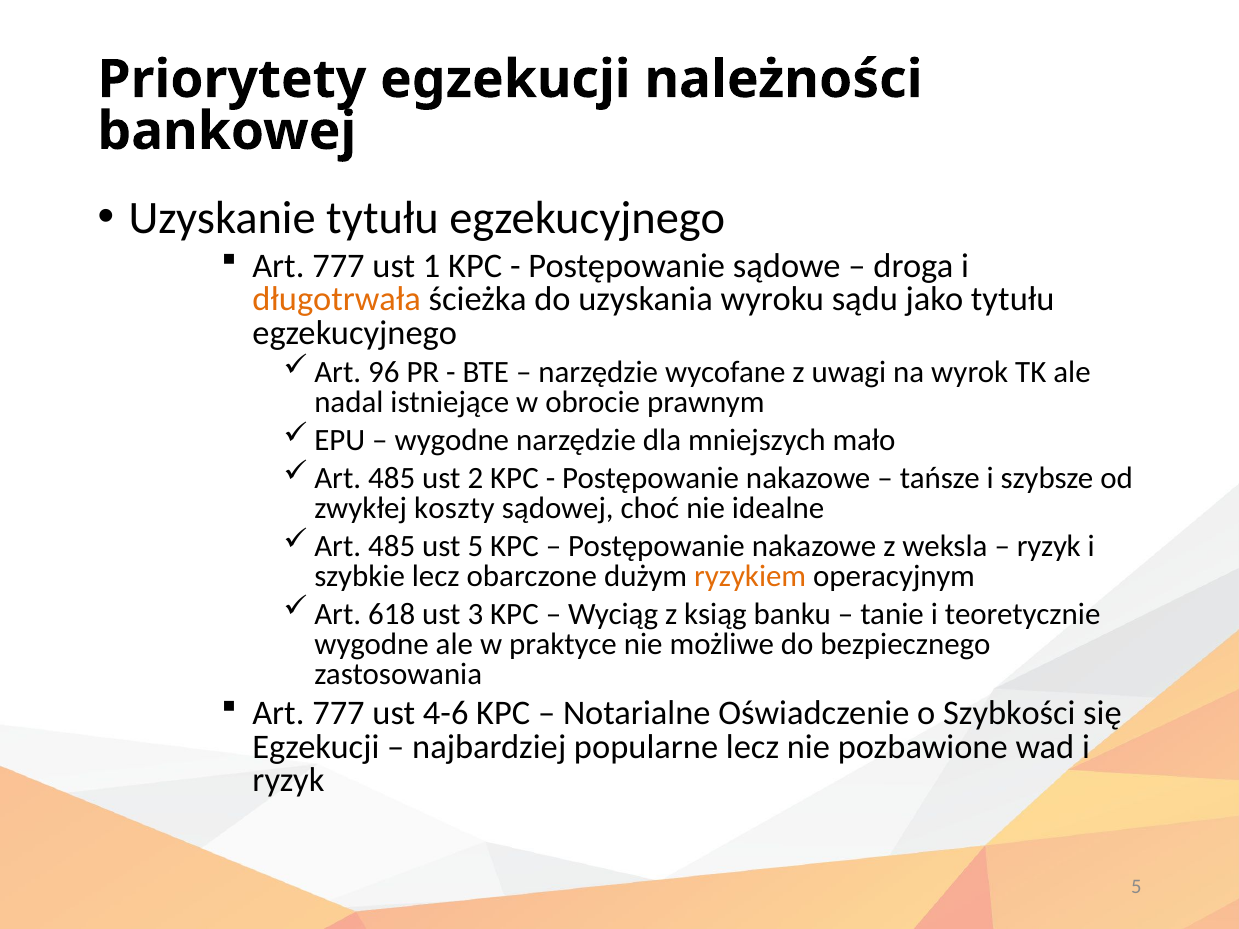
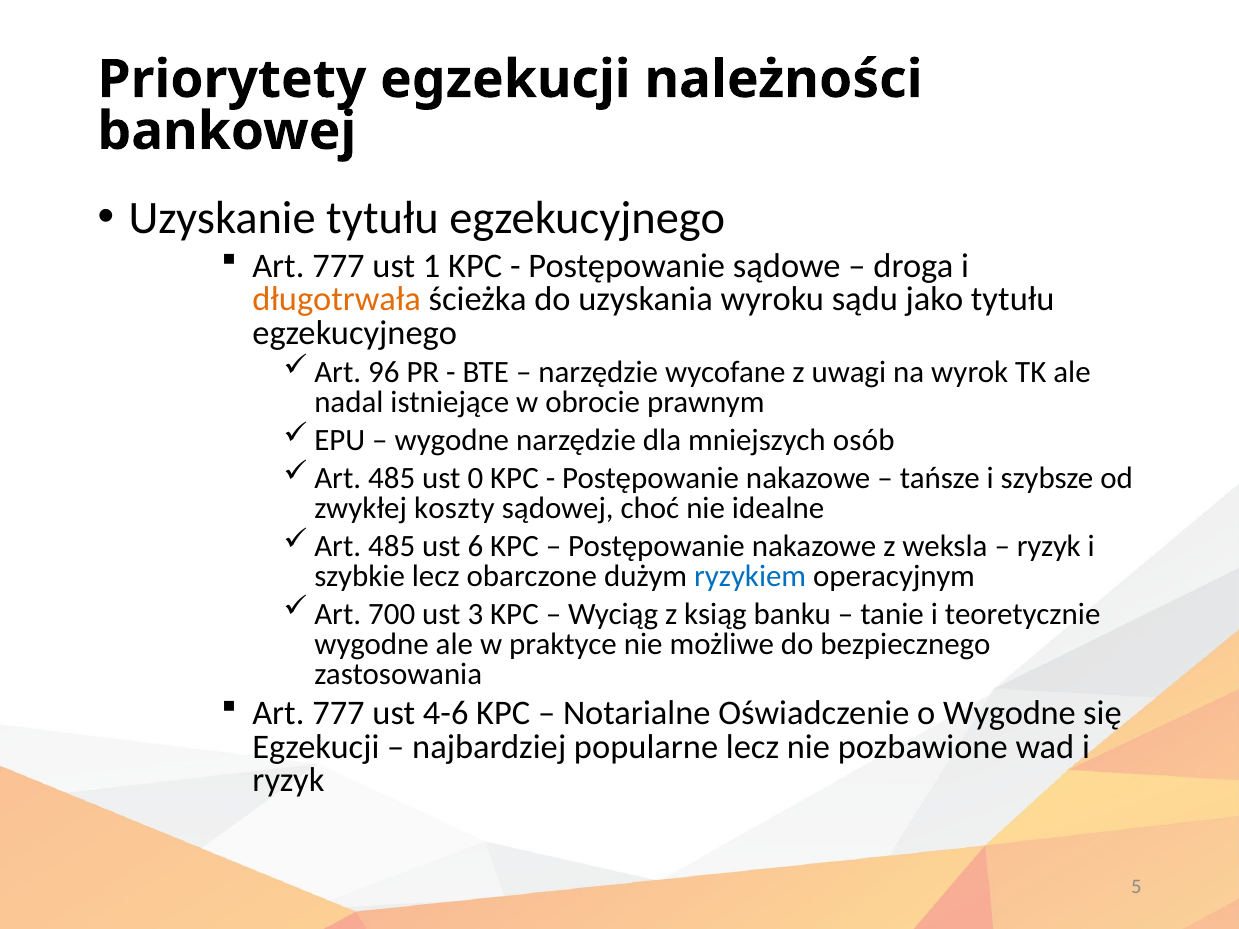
mało: mało -> osób
2: 2 -> 0
ust 5: 5 -> 6
ryzykiem colour: orange -> blue
618: 618 -> 700
o Szybkości: Szybkości -> Wygodne
